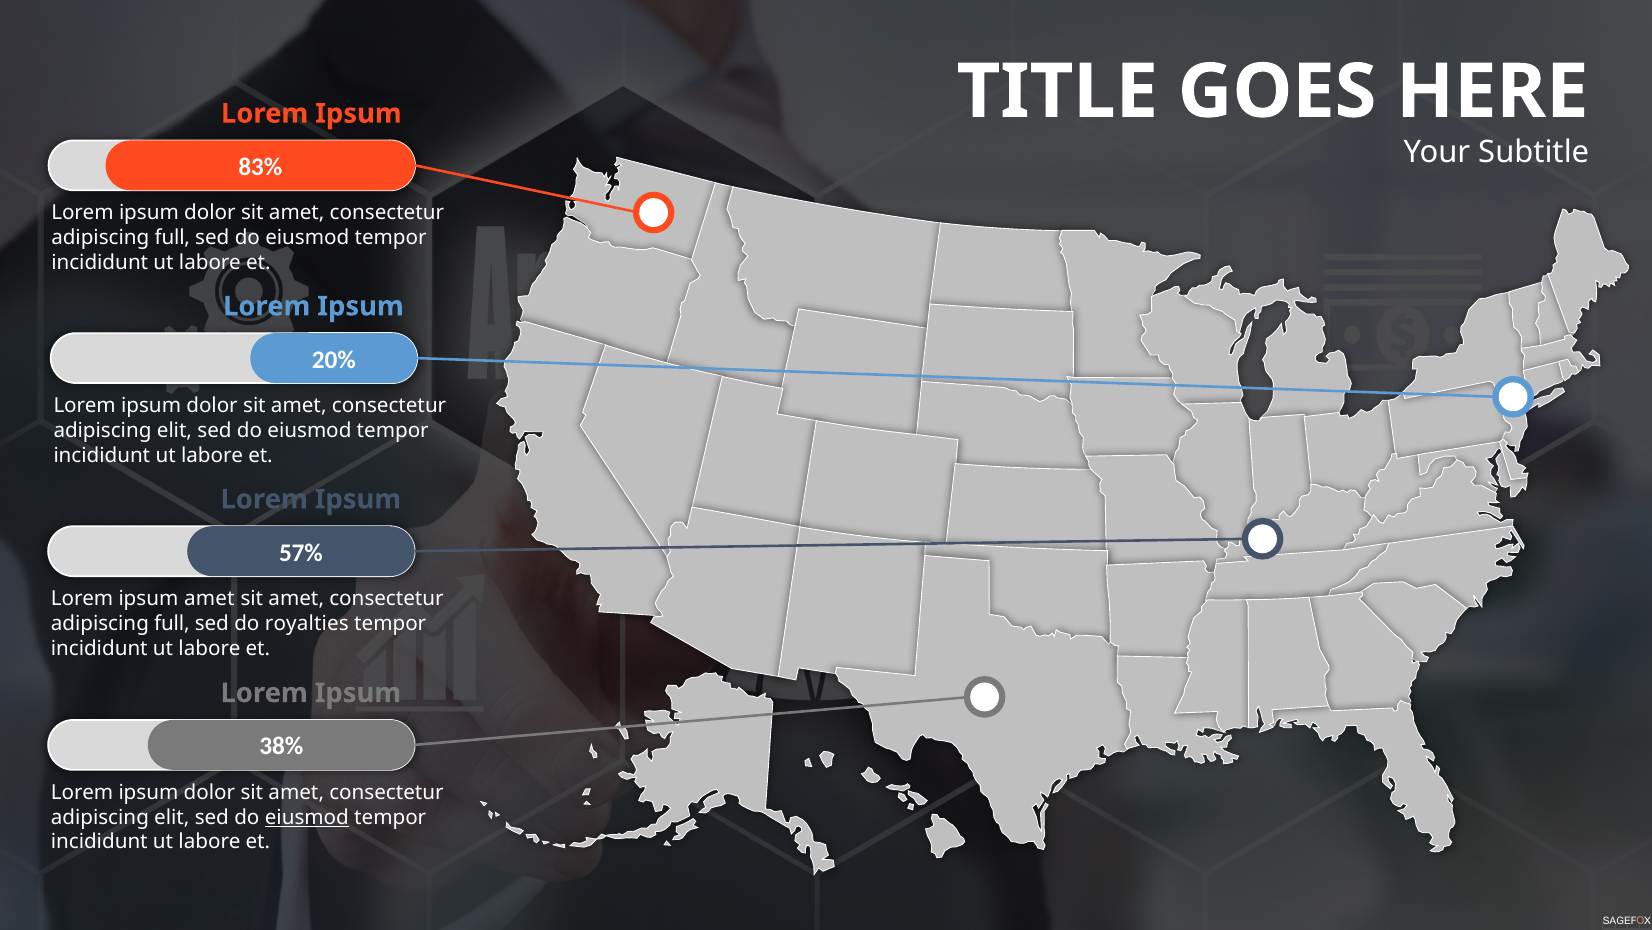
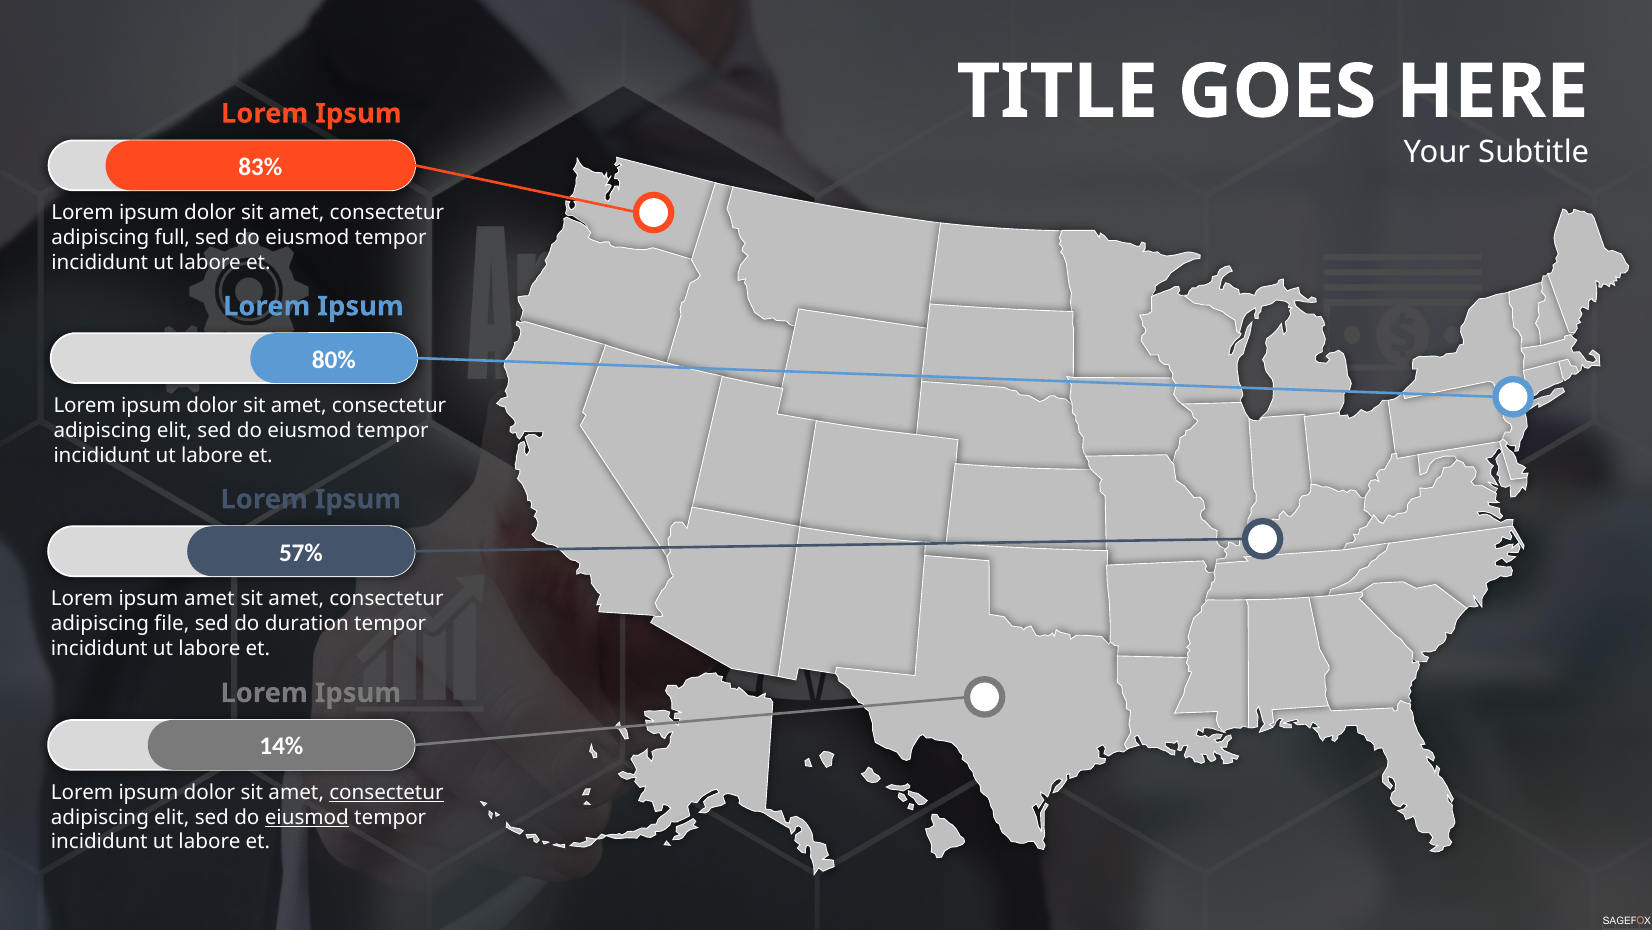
20%: 20% -> 80%
full at (172, 623): full -> file
royalties: royalties -> duration
38%: 38% -> 14%
consectetur at (386, 792) underline: none -> present
